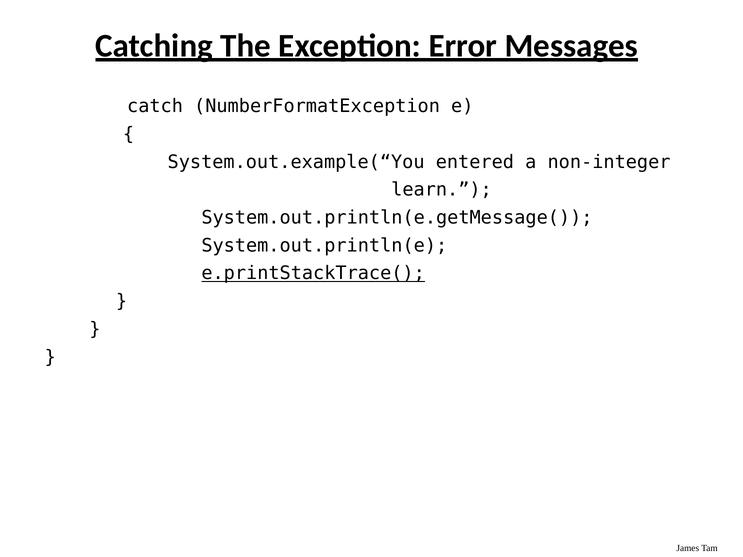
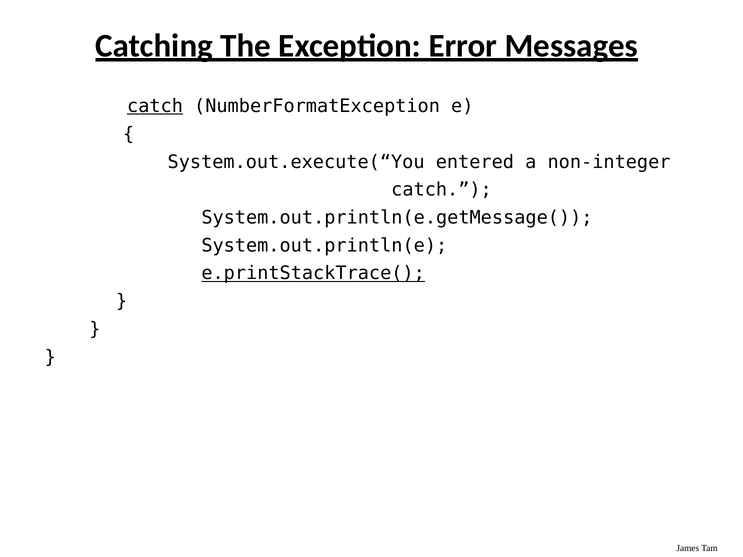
catch at (155, 106) underline: none -> present
System.out.example(“You: System.out.example(“You -> System.out.execute(“You
learn at (442, 190): learn -> catch
